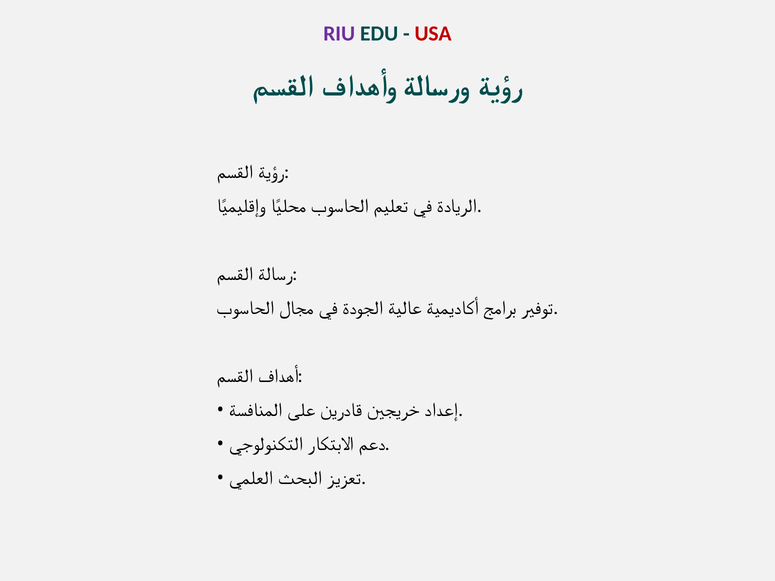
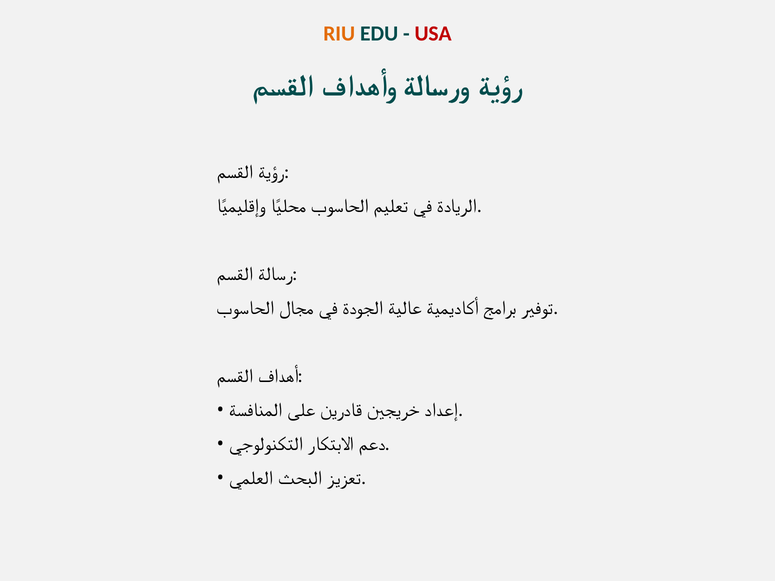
RIU colour: purple -> orange
